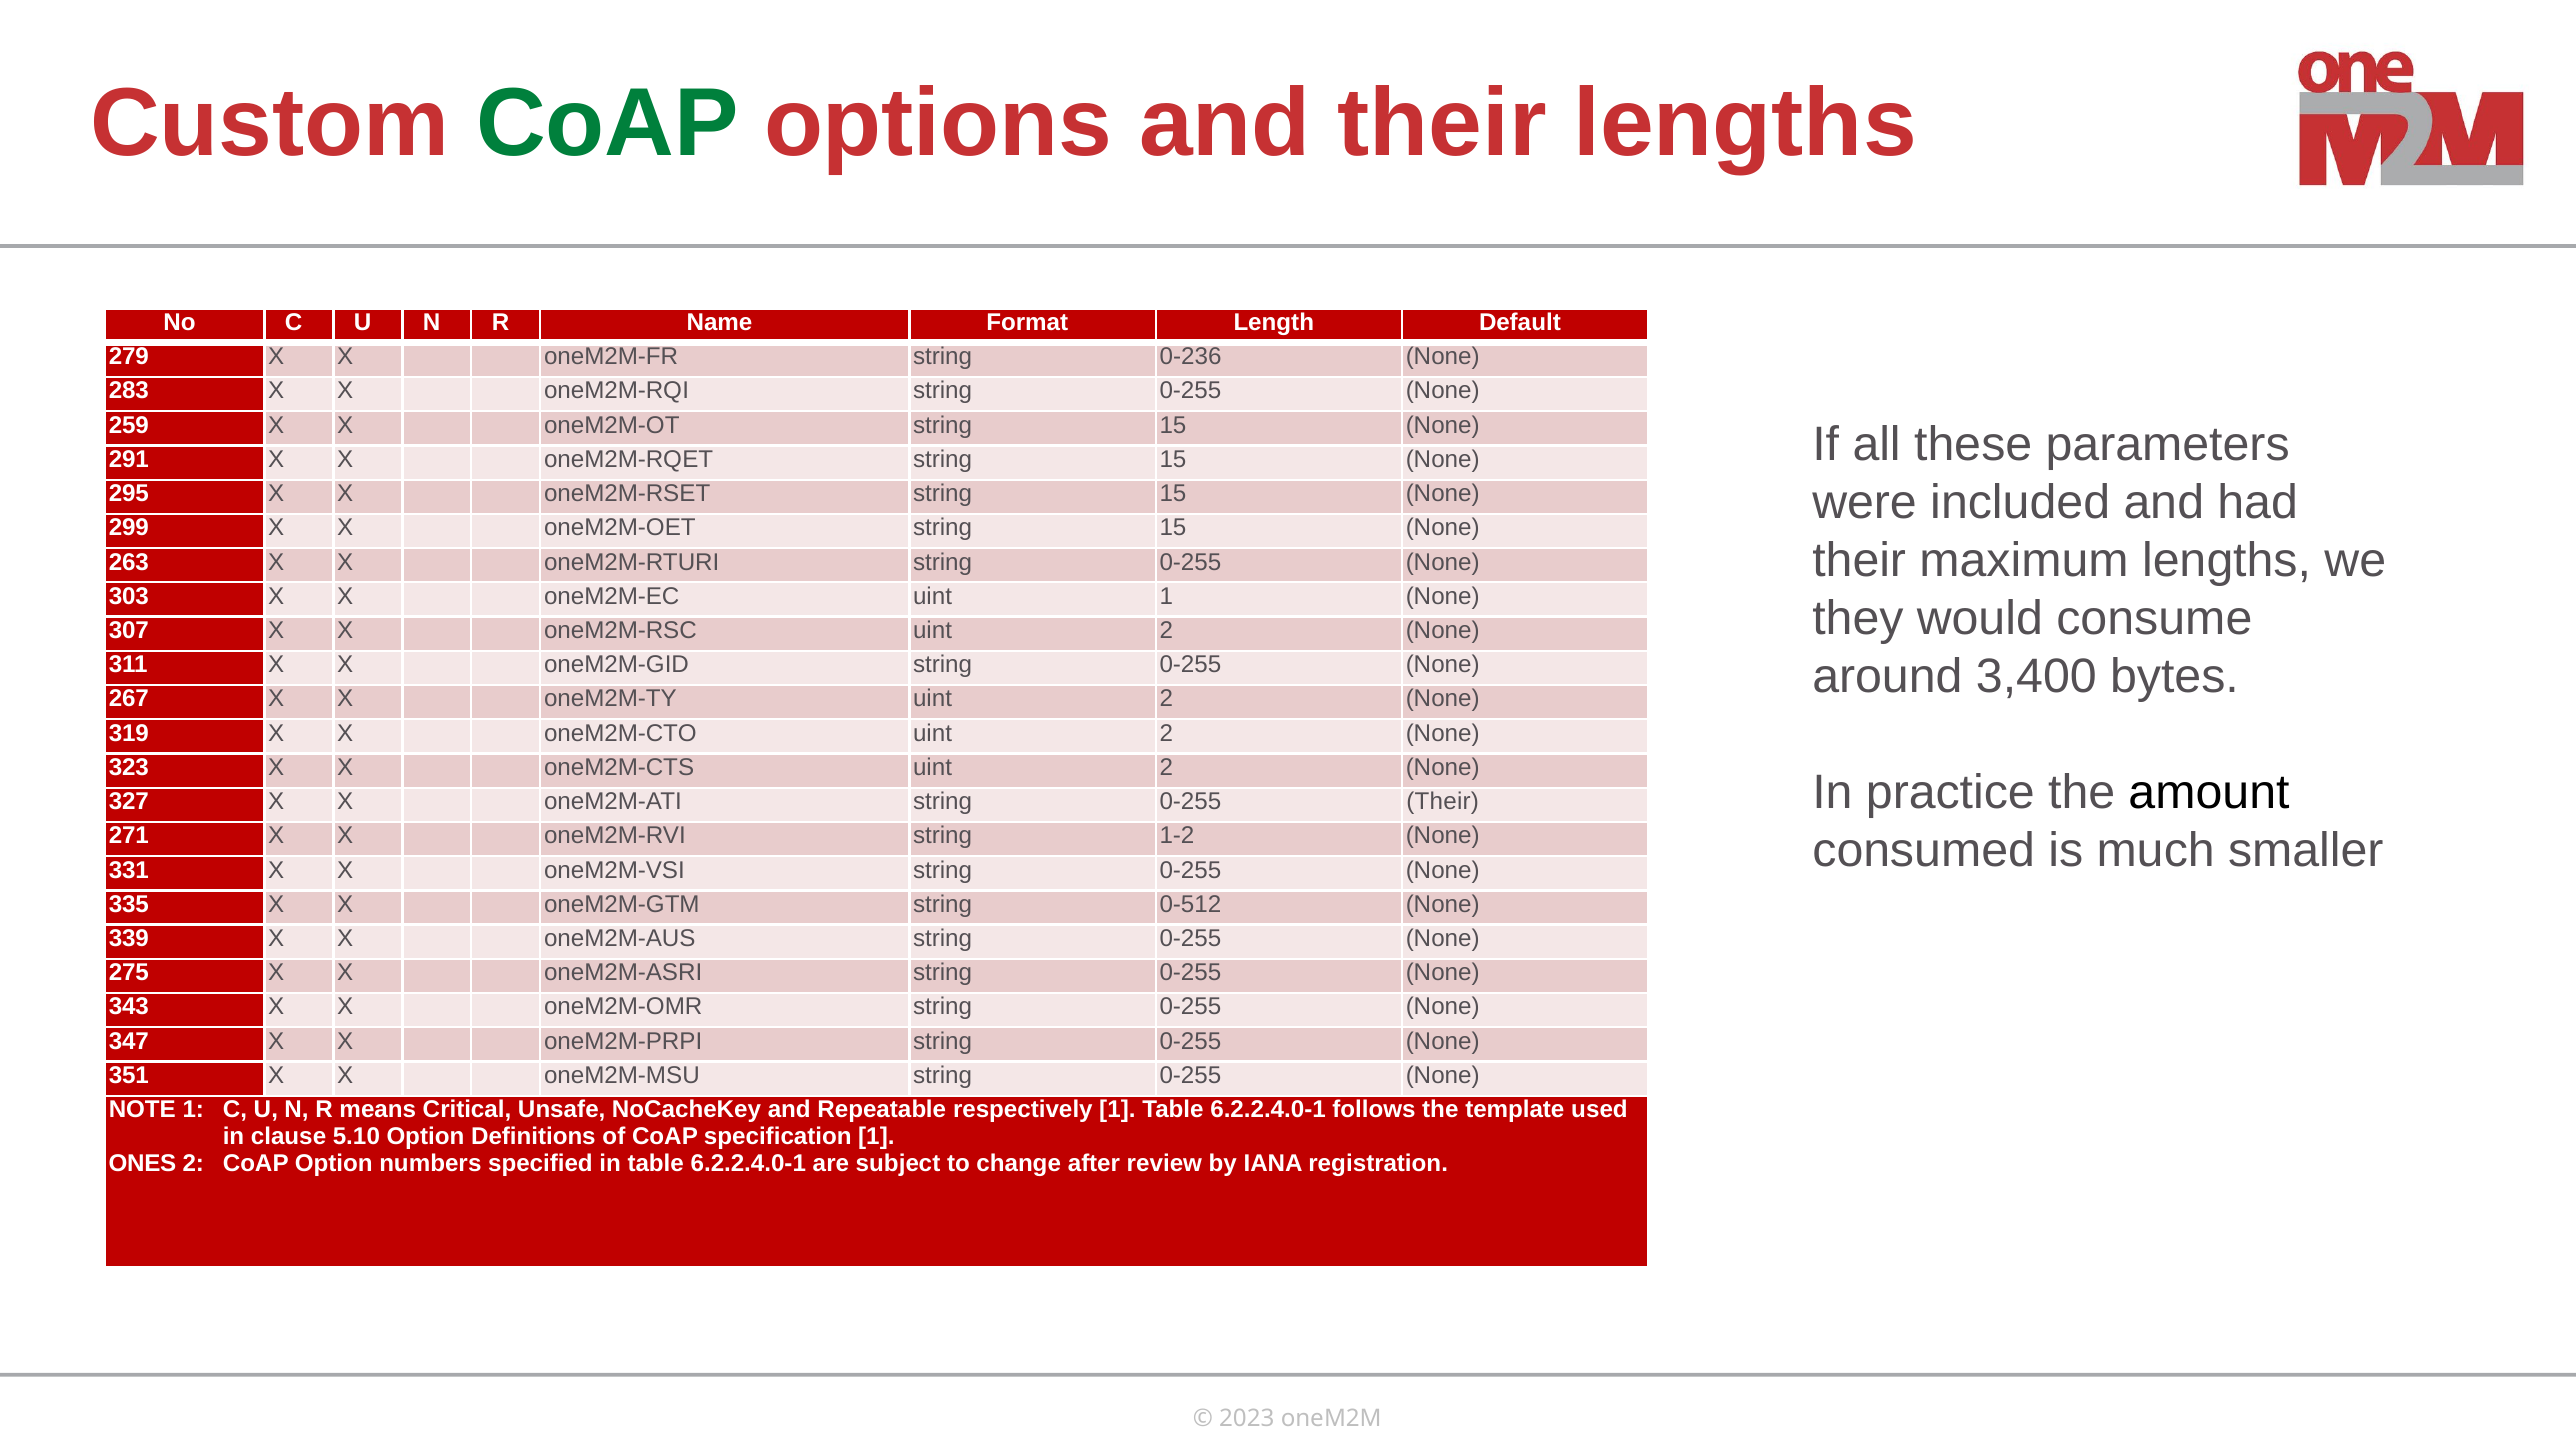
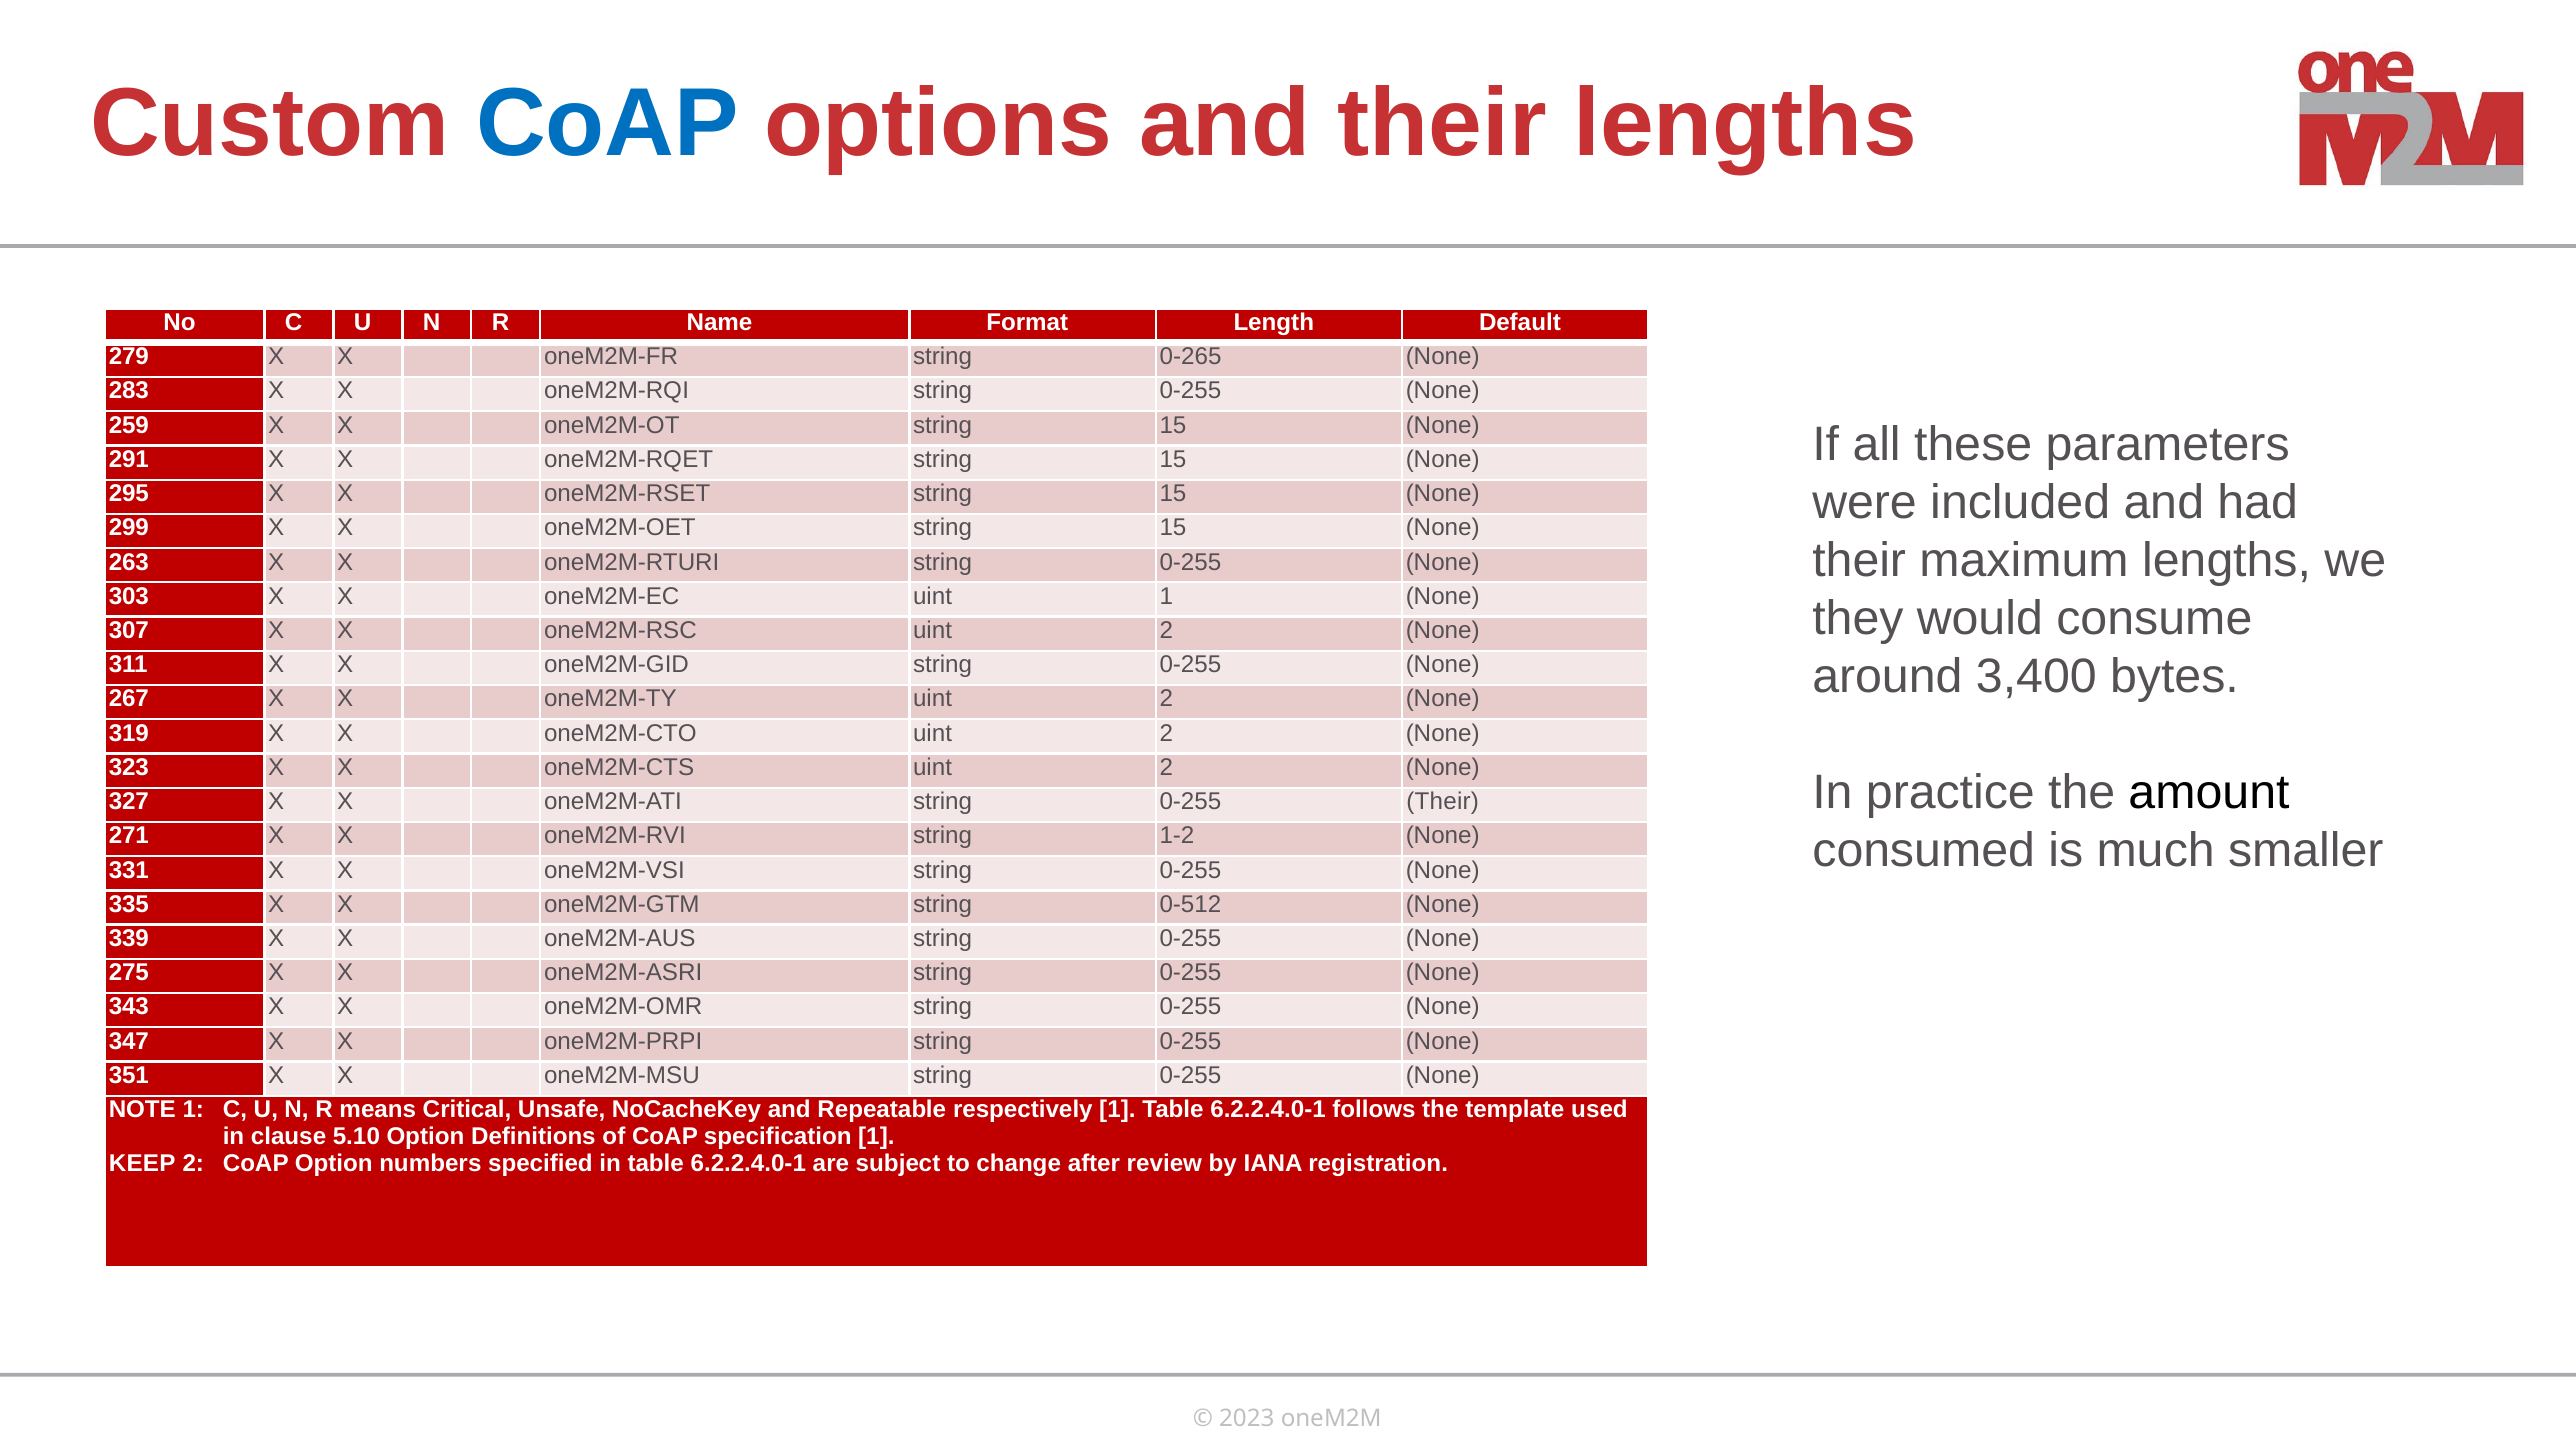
CoAP at (608, 123) colour: green -> blue
0-236: 0-236 -> 0-265
ONES: ONES -> KEEP
